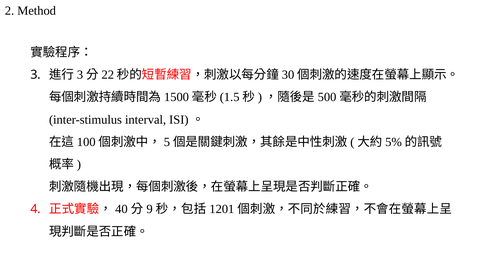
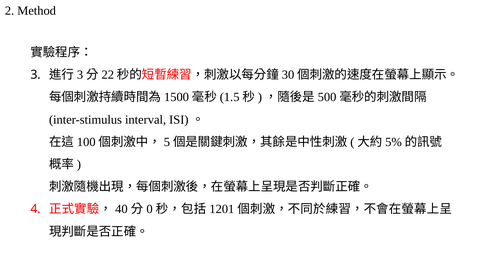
9: 9 -> 0
